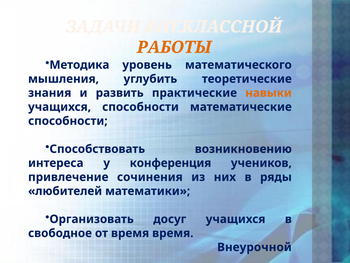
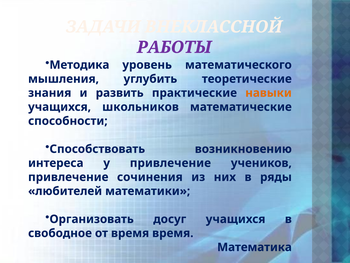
РАБОТЫ colour: orange -> purple
учащихся способности: способности -> школьников
у конференция: конференция -> привлечение
Внеурочной: Внеурочной -> Математика
